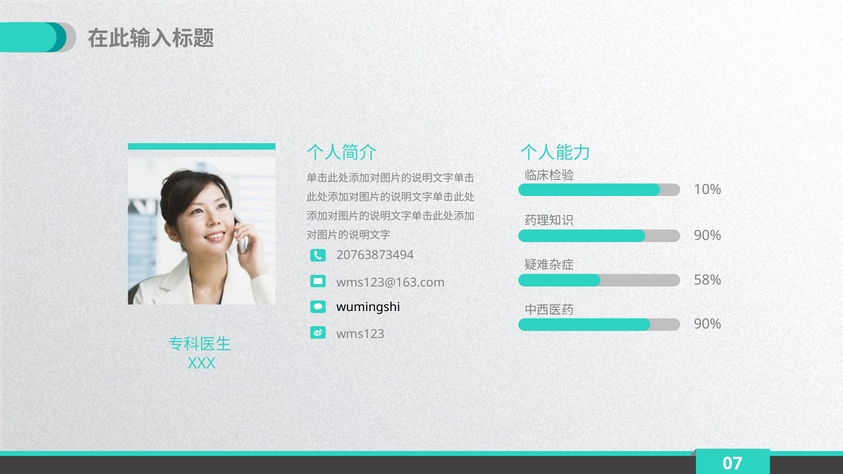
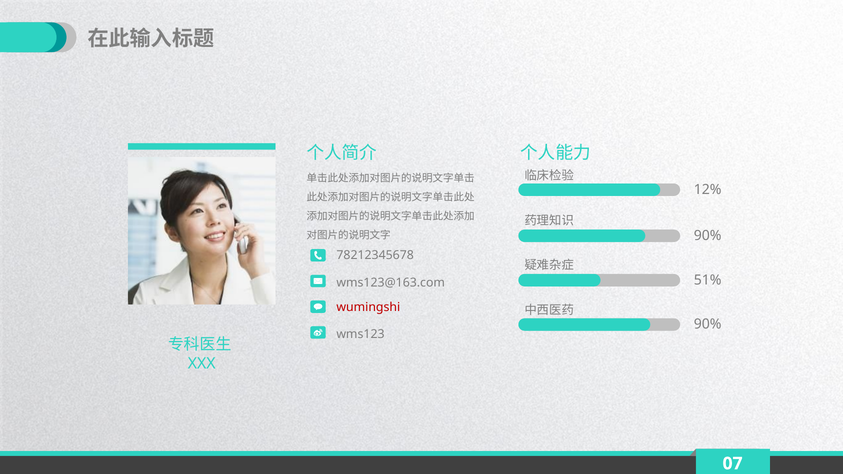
10%: 10% -> 12%
20763873494: 20763873494 -> 78212345678
58%: 58% -> 51%
wumingshi colour: black -> red
